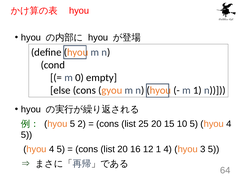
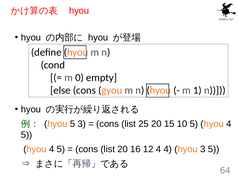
5 2: 2 -> 3
12 1: 1 -> 4
